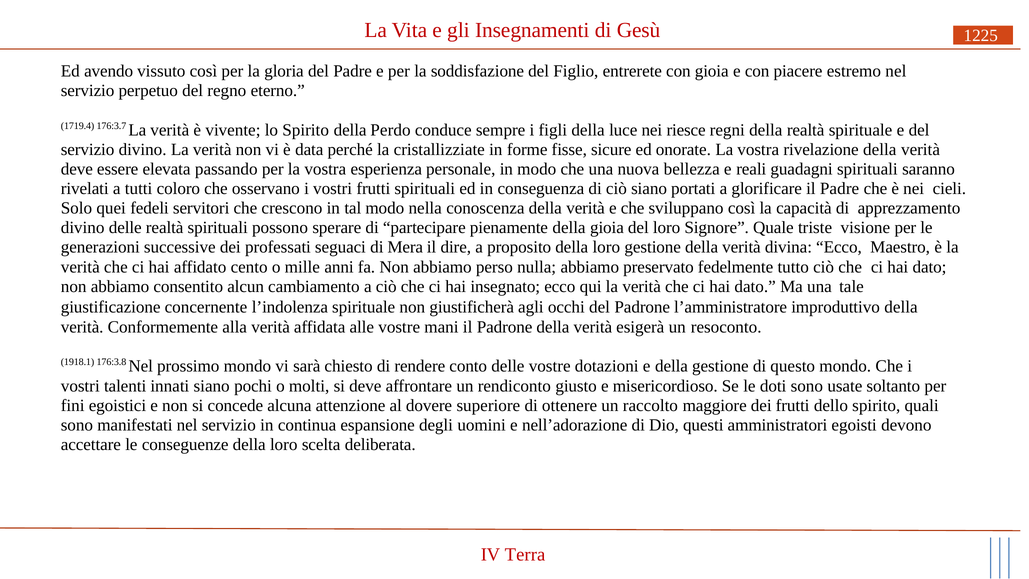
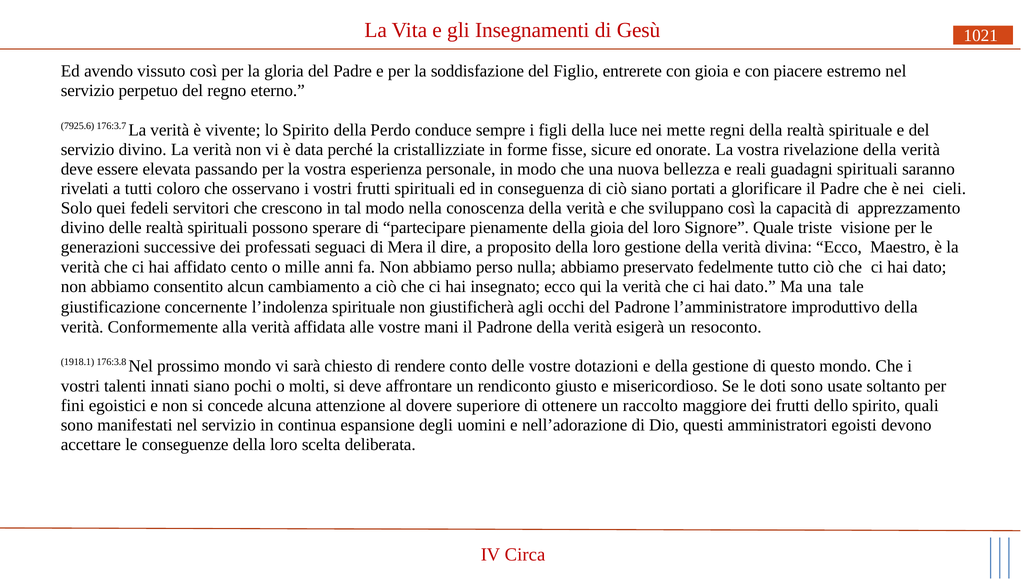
1225: 1225 -> 1021
1719.4: 1719.4 -> 7925.6
riesce: riesce -> mette
Terra: Terra -> Circa
